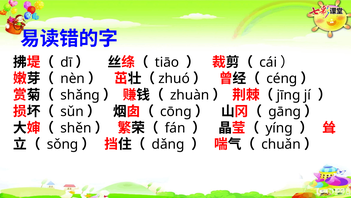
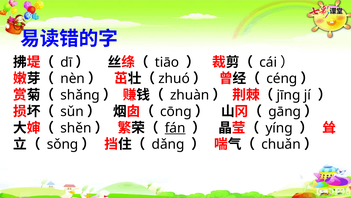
fán underline: none -> present
